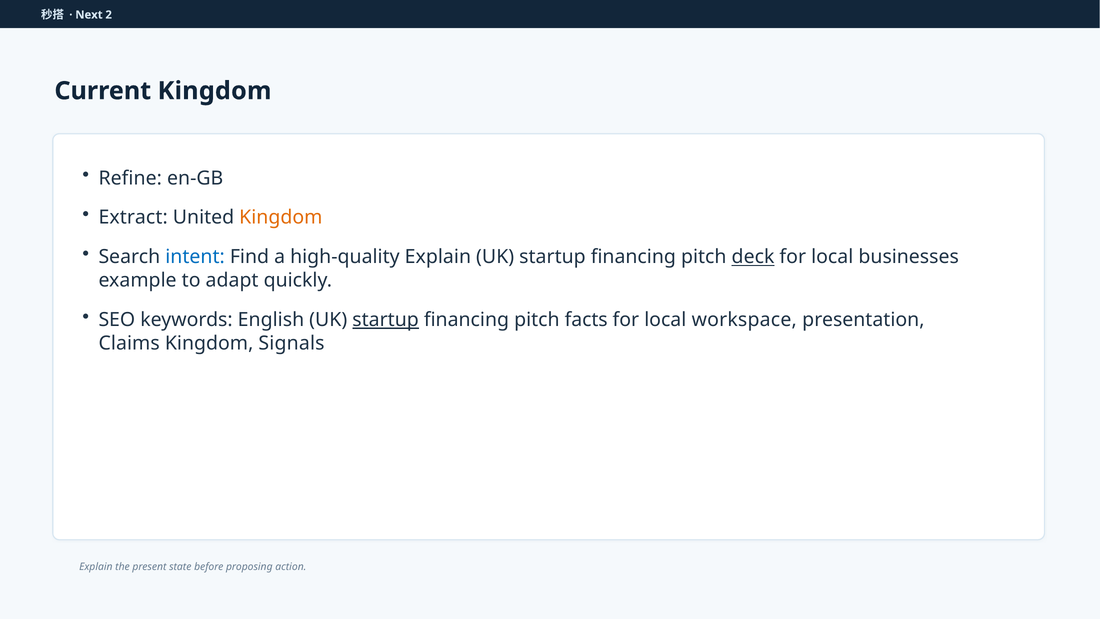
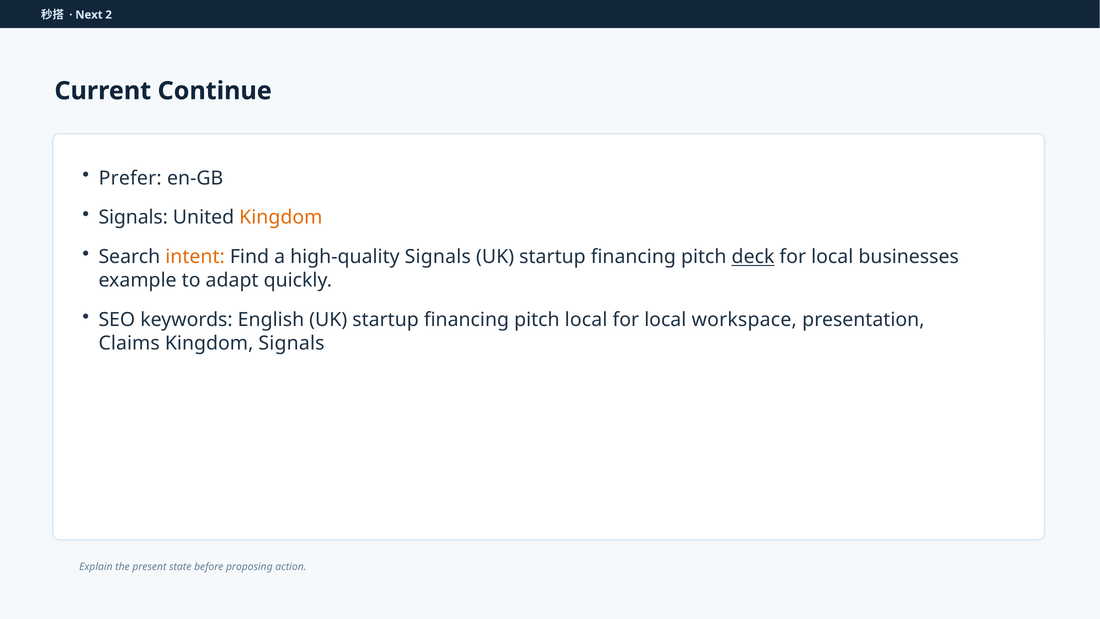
Current Kingdom: Kingdom -> Continue
Refine: Refine -> Prefer
Extract at (133, 217): Extract -> Signals
intent colour: blue -> orange
high-quality Explain: Explain -> Signals
startup at (386, 320) underline: present -> none
pitch facts: facts -> local
